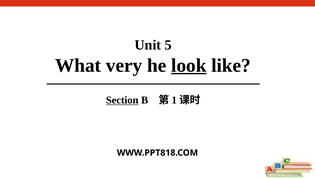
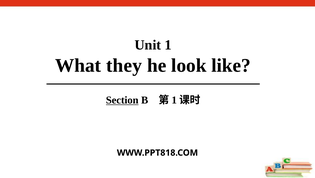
5: 5 -> 1
very: very -> they
look underline: present -> none
